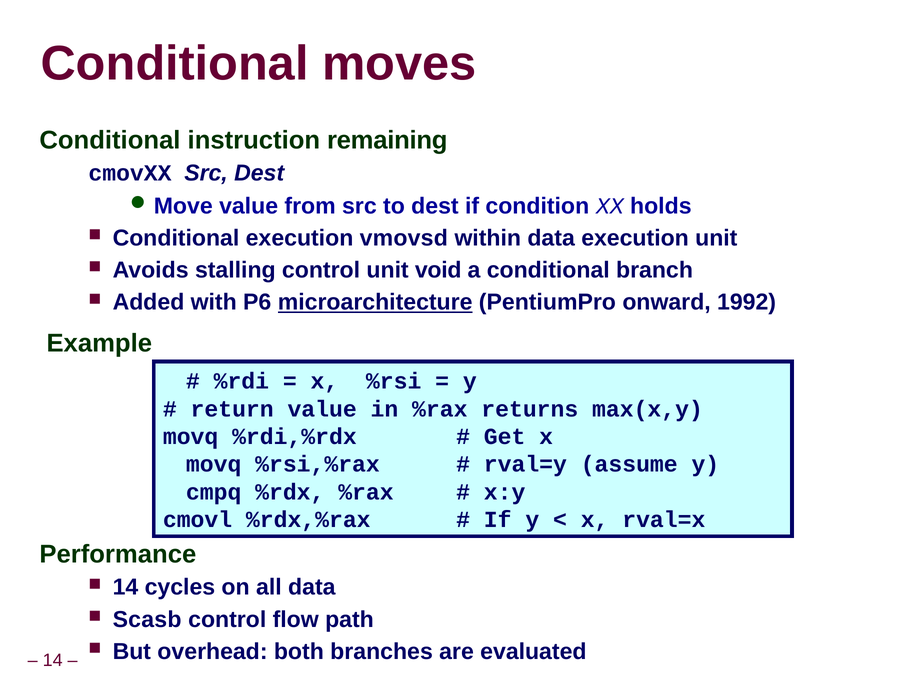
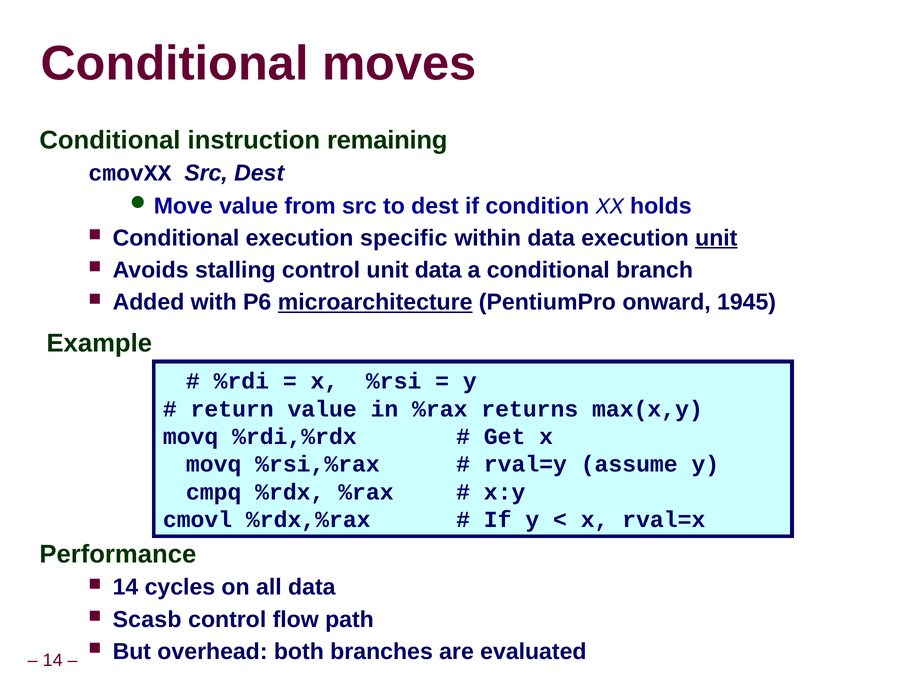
vmovsd: vmovsd -> specific
unit at (716, 238) underline: none -> present
unit void: void -> data
1992: 1992 -> 1945
